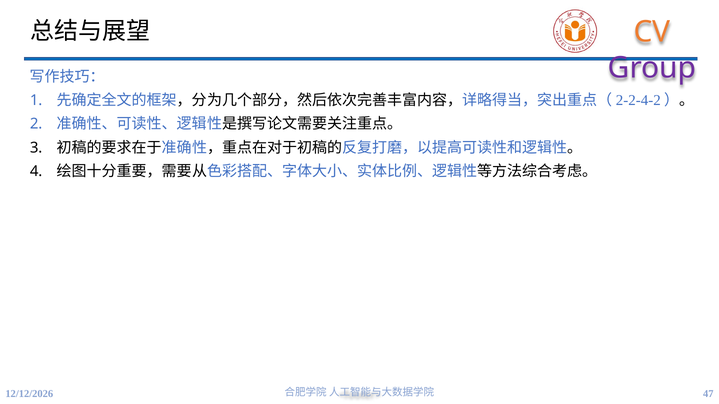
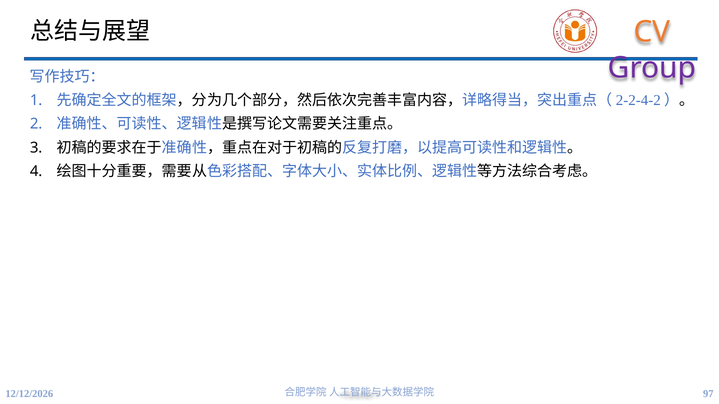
47: 47 -> 97
